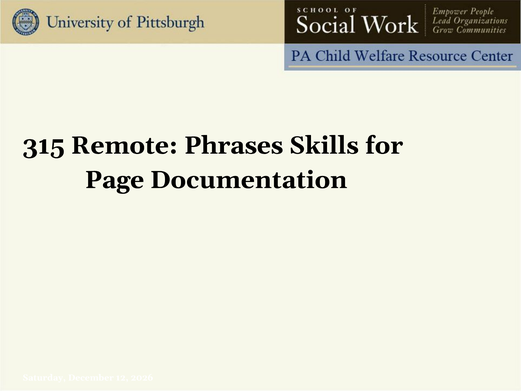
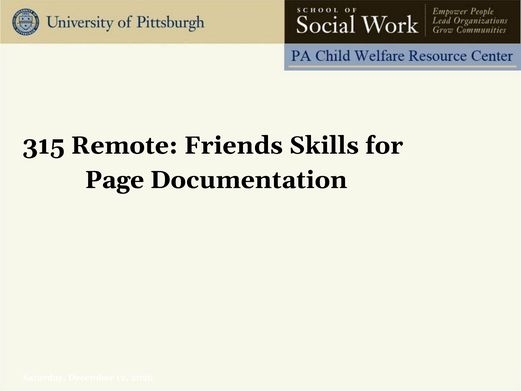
Phrases: Phrases -> Friends
